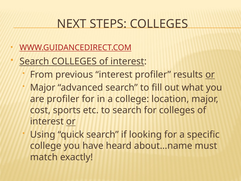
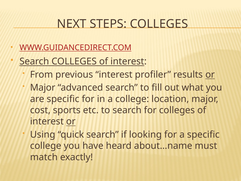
are profiler: profiler -> specific
